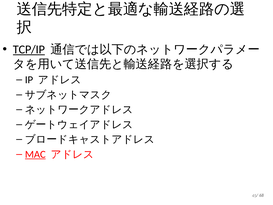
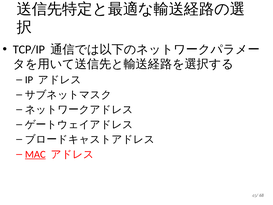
TCP/IP underline: present -> none
